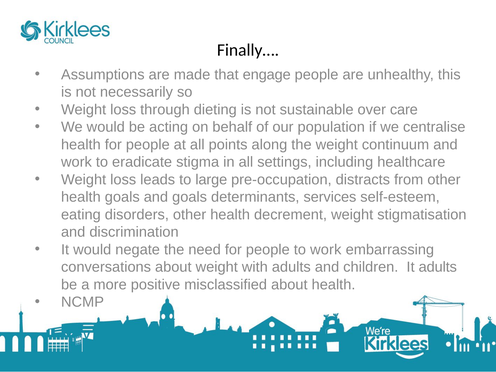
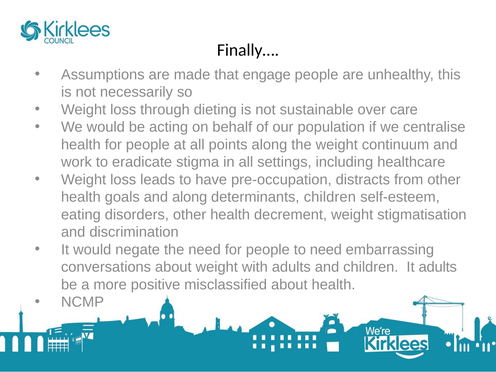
large: large -> have
and goals: goals -> along
determinants services: services -> children
to work: work -> need
